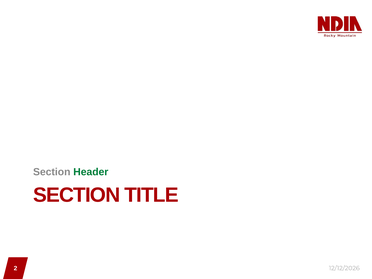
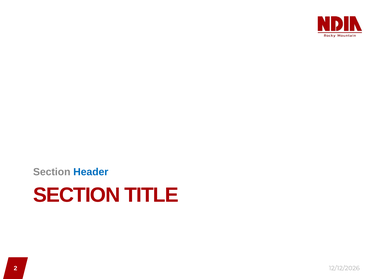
Header colour: green -> blue
